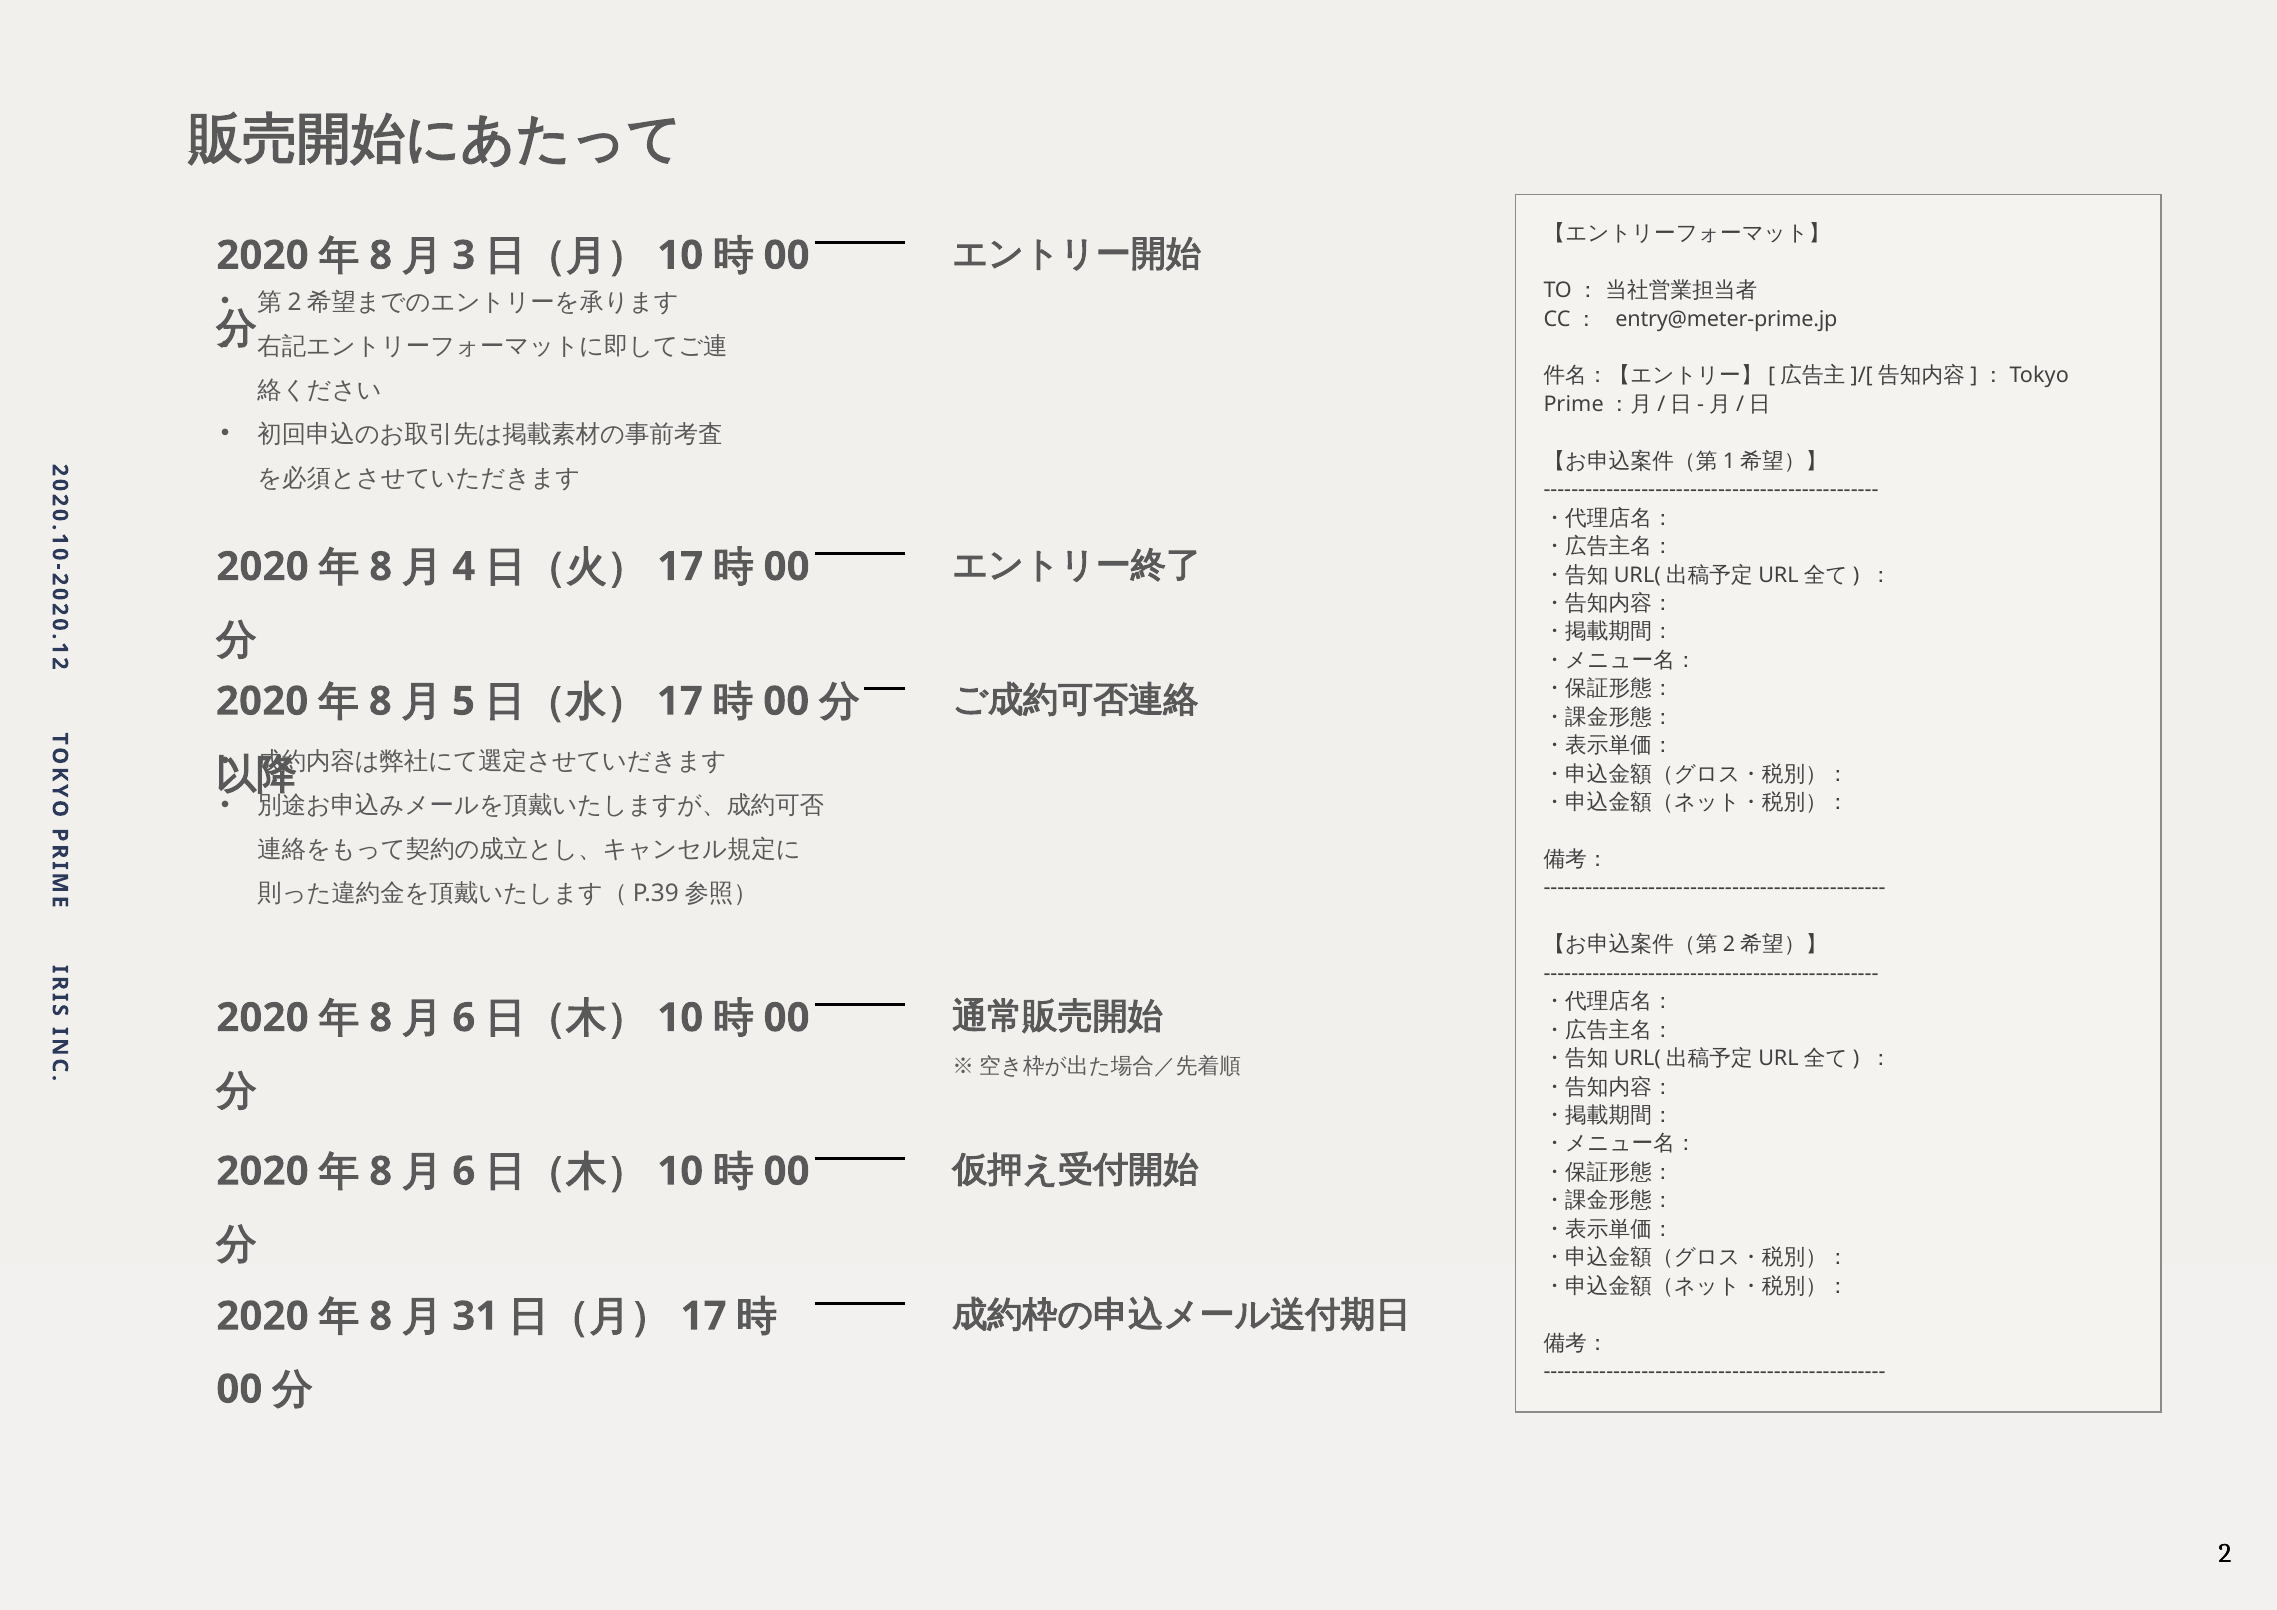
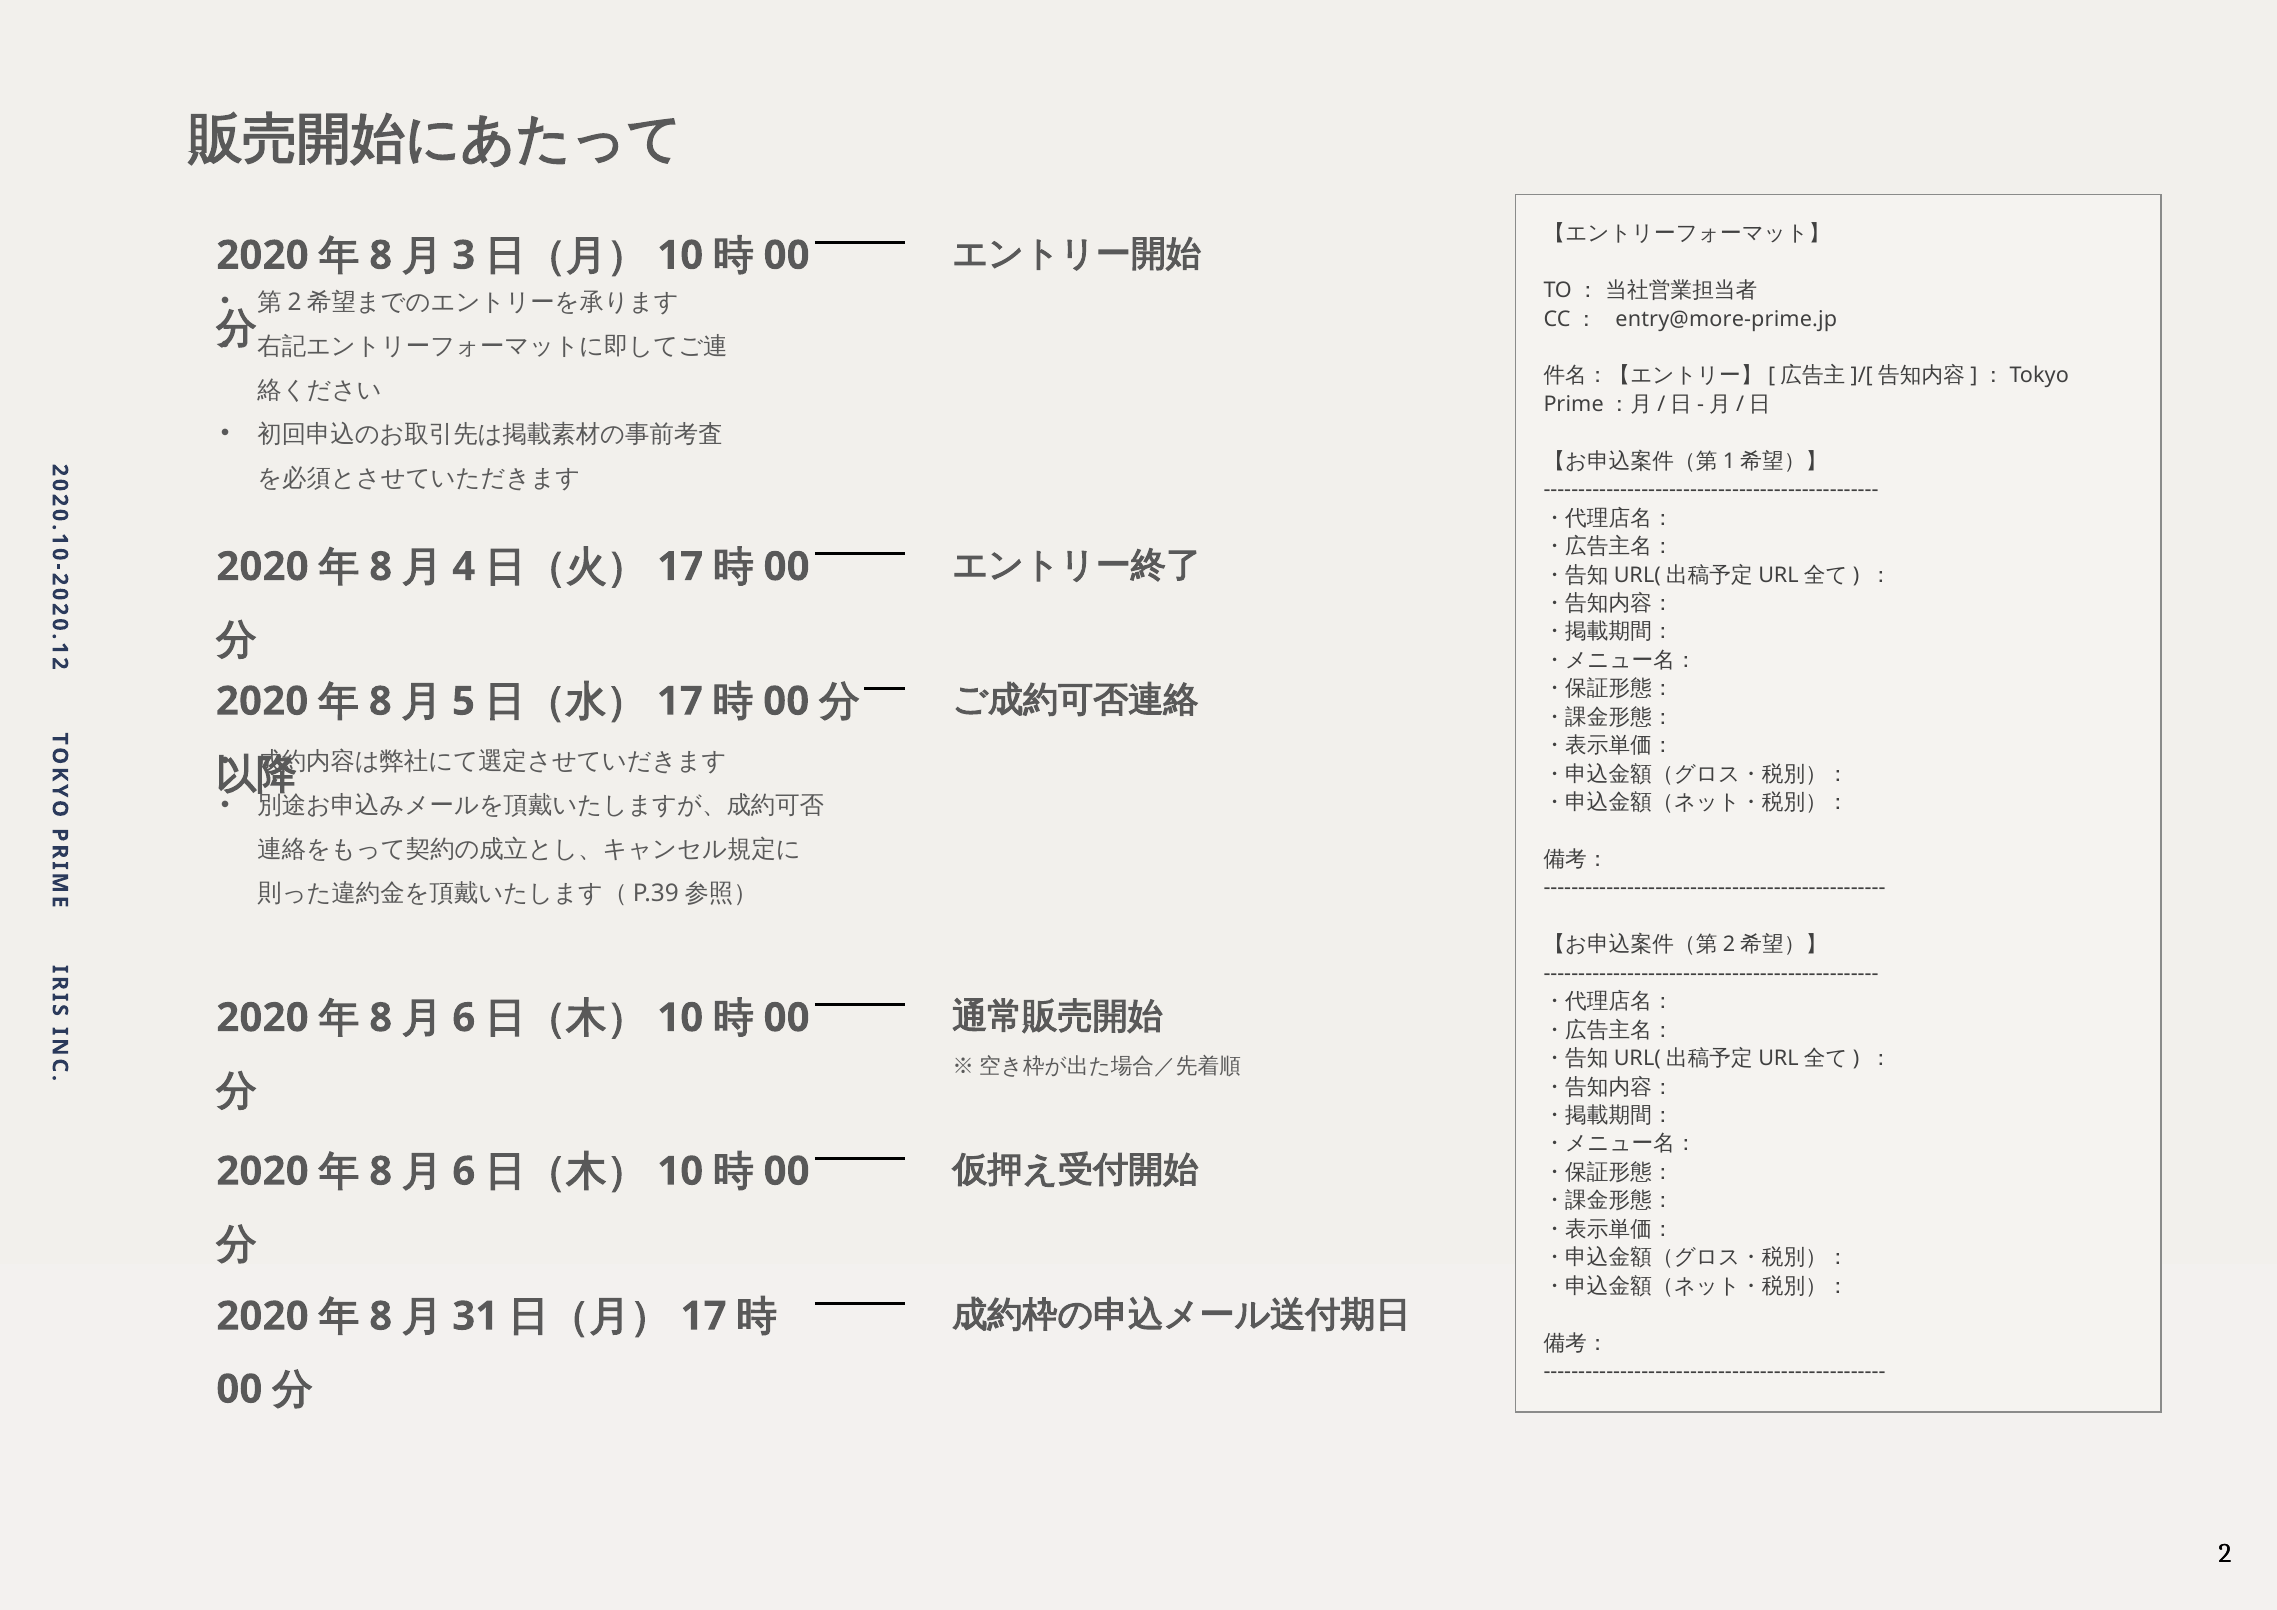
entry@meter-prime.jp: entry@meter-prime.jp -> entry@more-prime.jp
